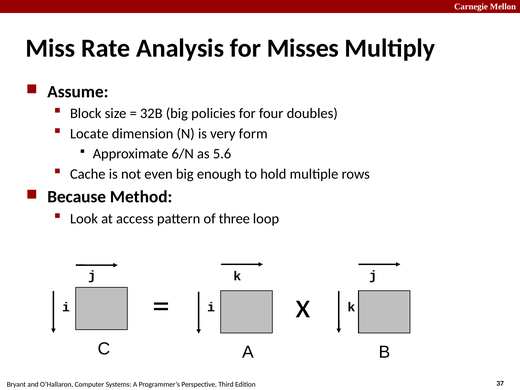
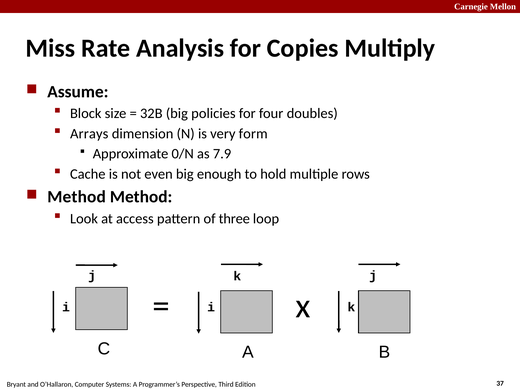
Misses: Misses -> Copies
Locate: Locate -> Arrays
6/N: 6/N -> 0/N
5.6: 5.6 -> 7.9
Because at (77, 197): Because -> Method
